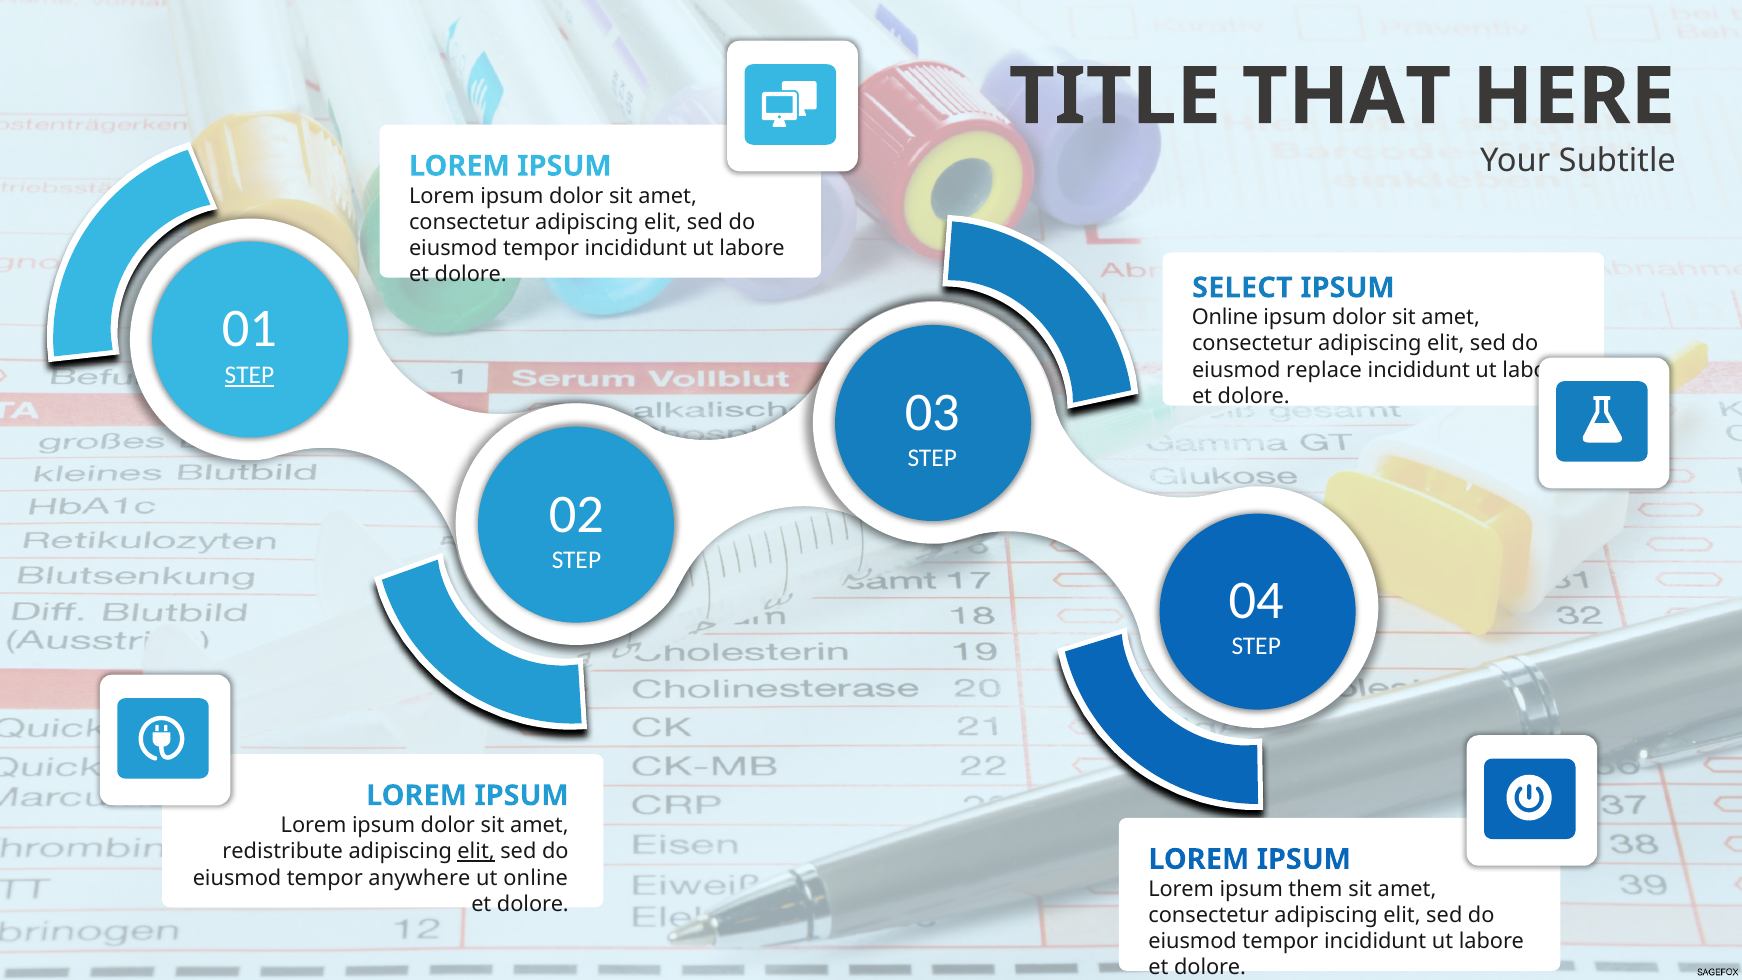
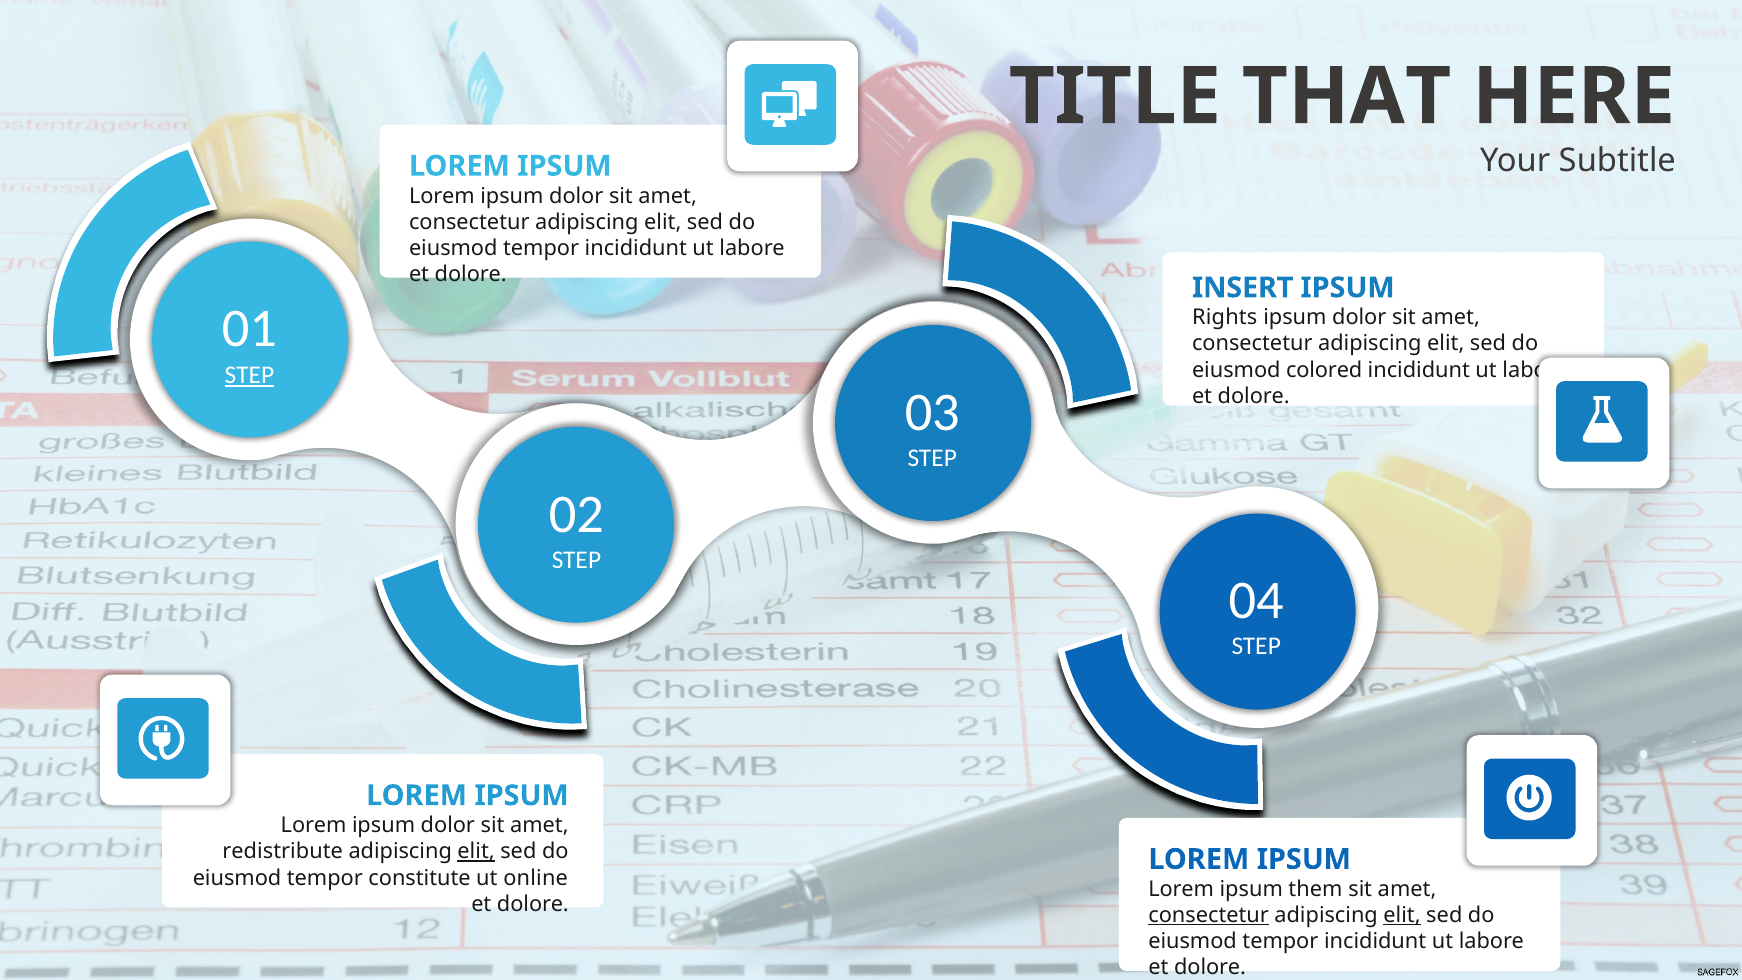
SELECT: SELECT -> INSERT
Online at (1225, 318): Online -> Rights
replace: replace -> colored
anywhere: anywhere -> constitute
consectetur at (1209, 915) underline: none -> present
elit at (1402, 915) underline: none -> present
